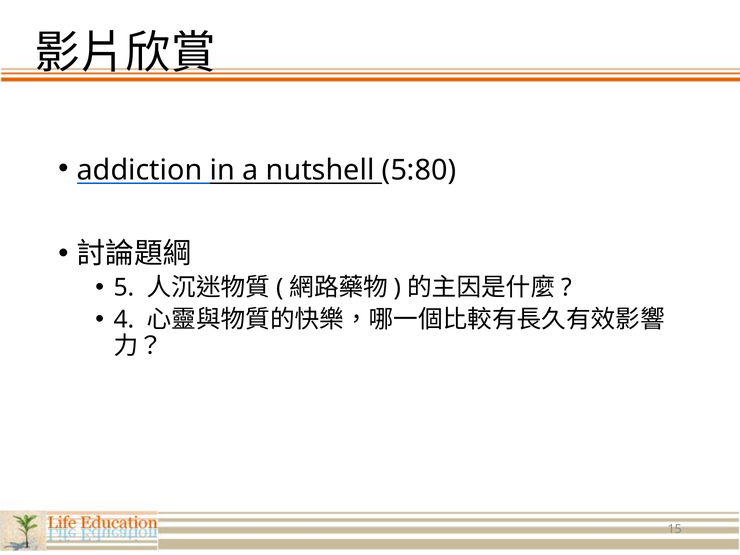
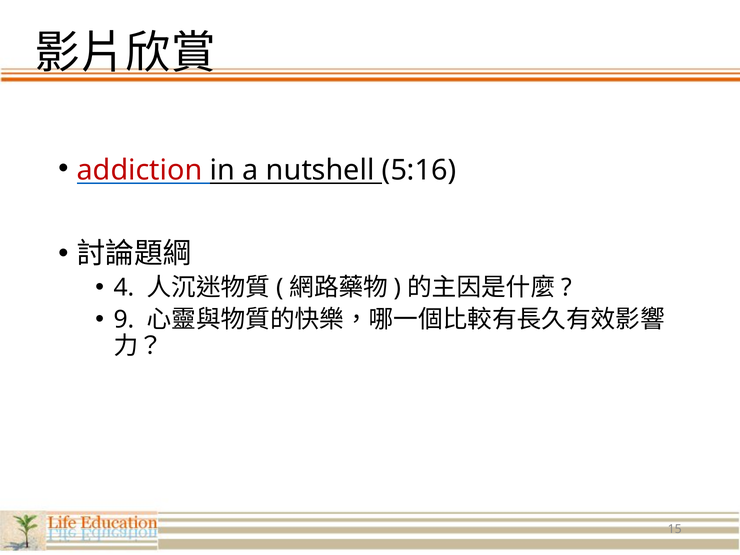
addiction colour: black -> red
5:80: 5:80 -> 5:16
5: 5 -> 4
4: 4 -> 9
